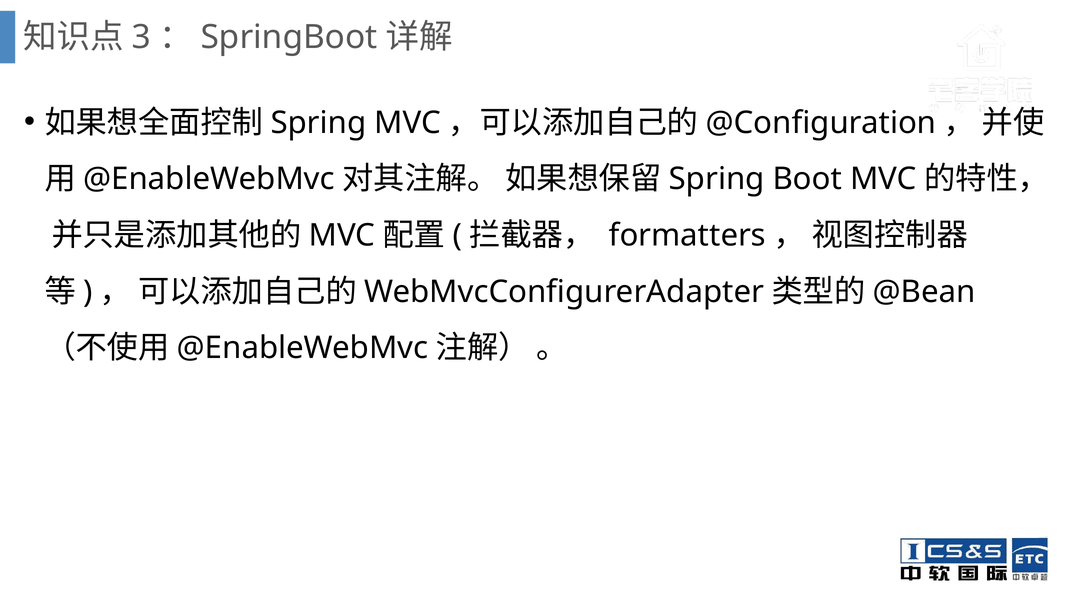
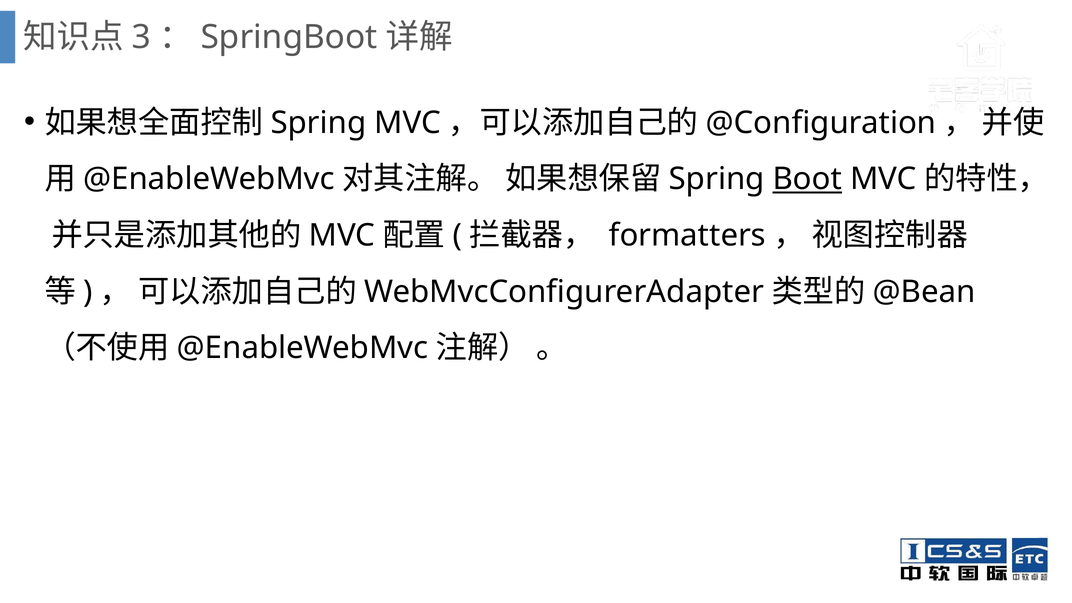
Boot underline: none -> present
